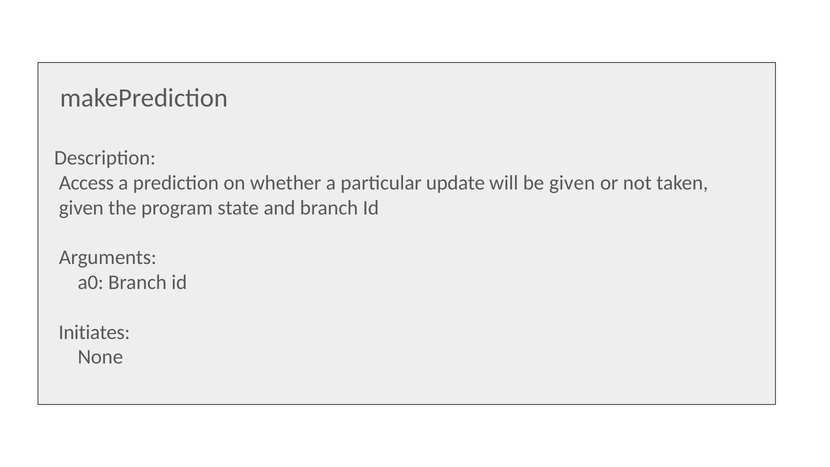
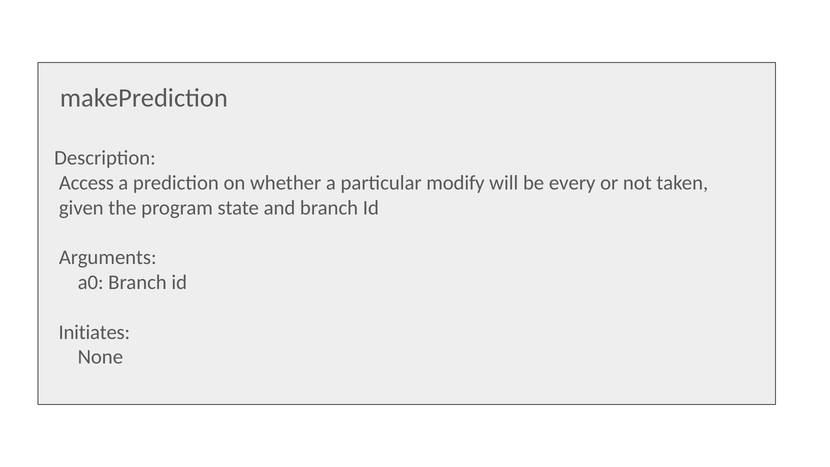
update: update -> modify
be given: given -> every
